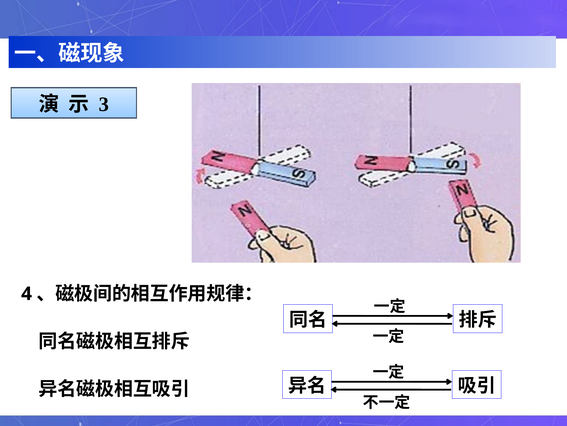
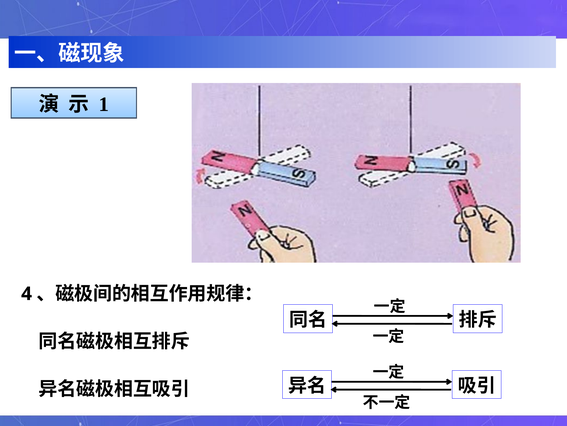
3: 3 -> 1
